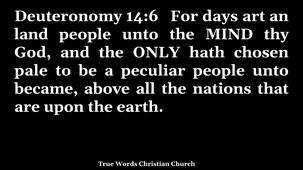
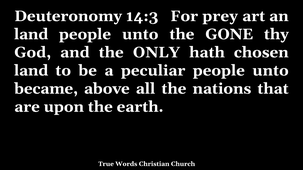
14:6: 14:6 -> 14:3
days: days -> prey
MIND: MIND -> GONE
pale at (31, 71): pale -> land
